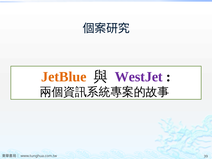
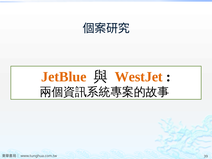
WestJet colour: purple -> orange
